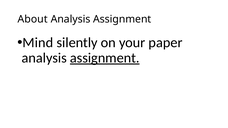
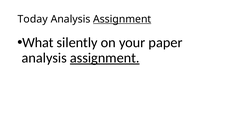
About: About -> Today
Assignment at (122, 19) underline: none -> present
Mind: Mind -> What
